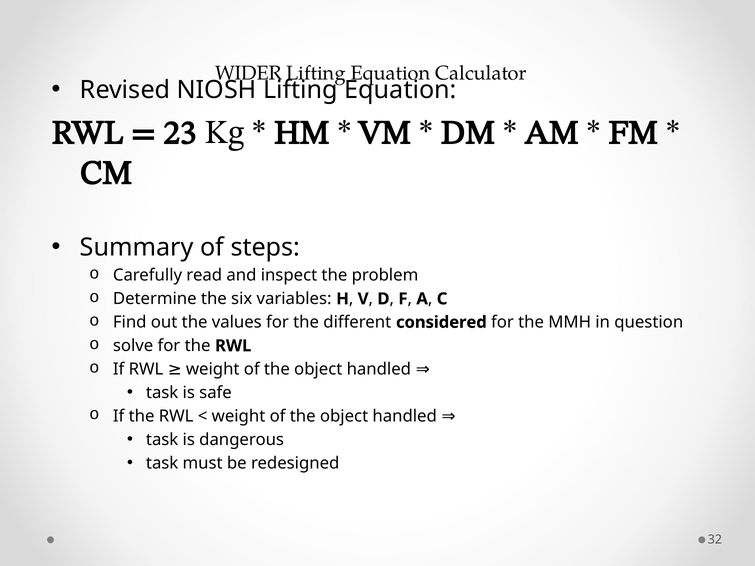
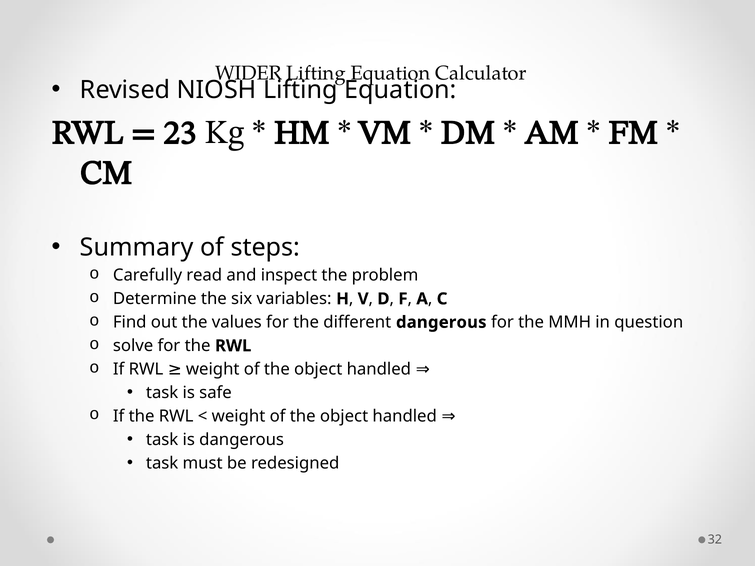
different considered: considered -> dangerous
